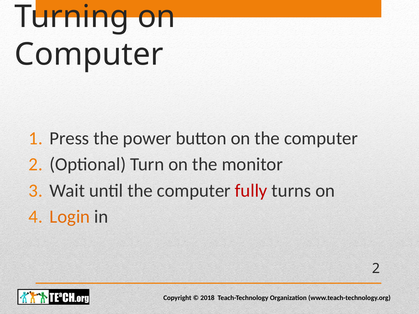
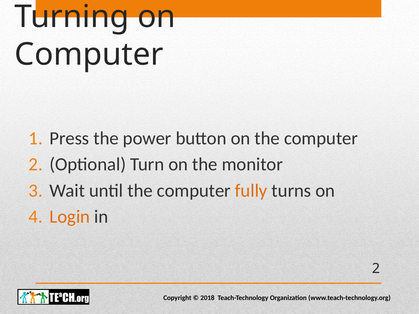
fully colour: red -> orange
